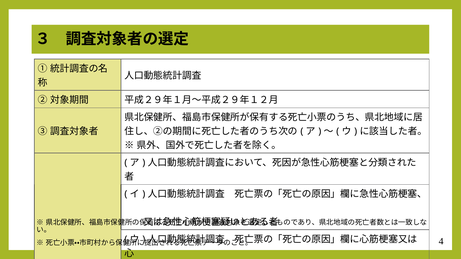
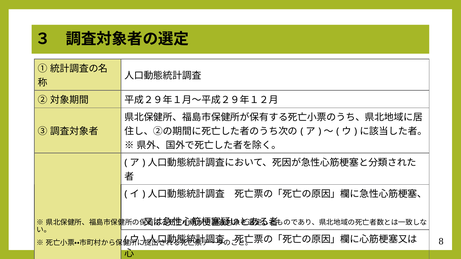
4: 4 -> 8
